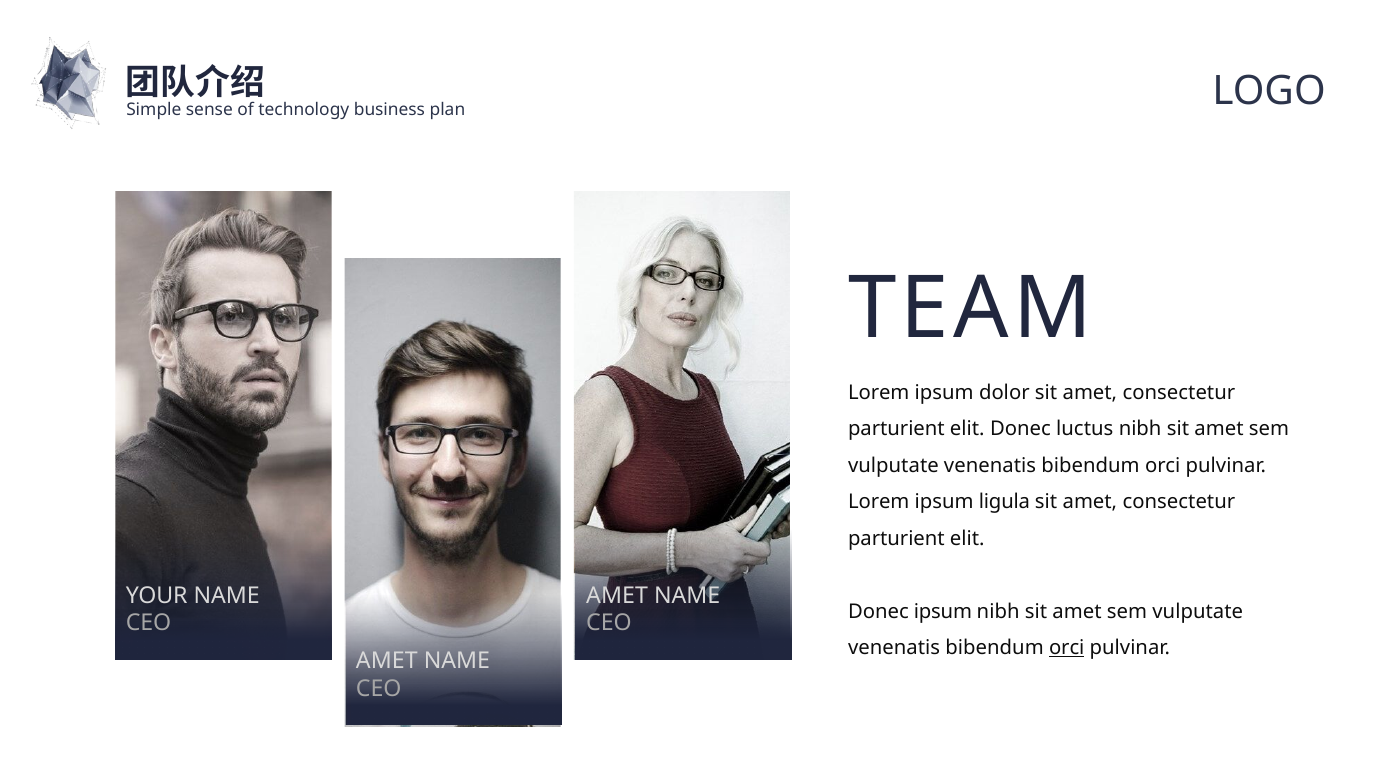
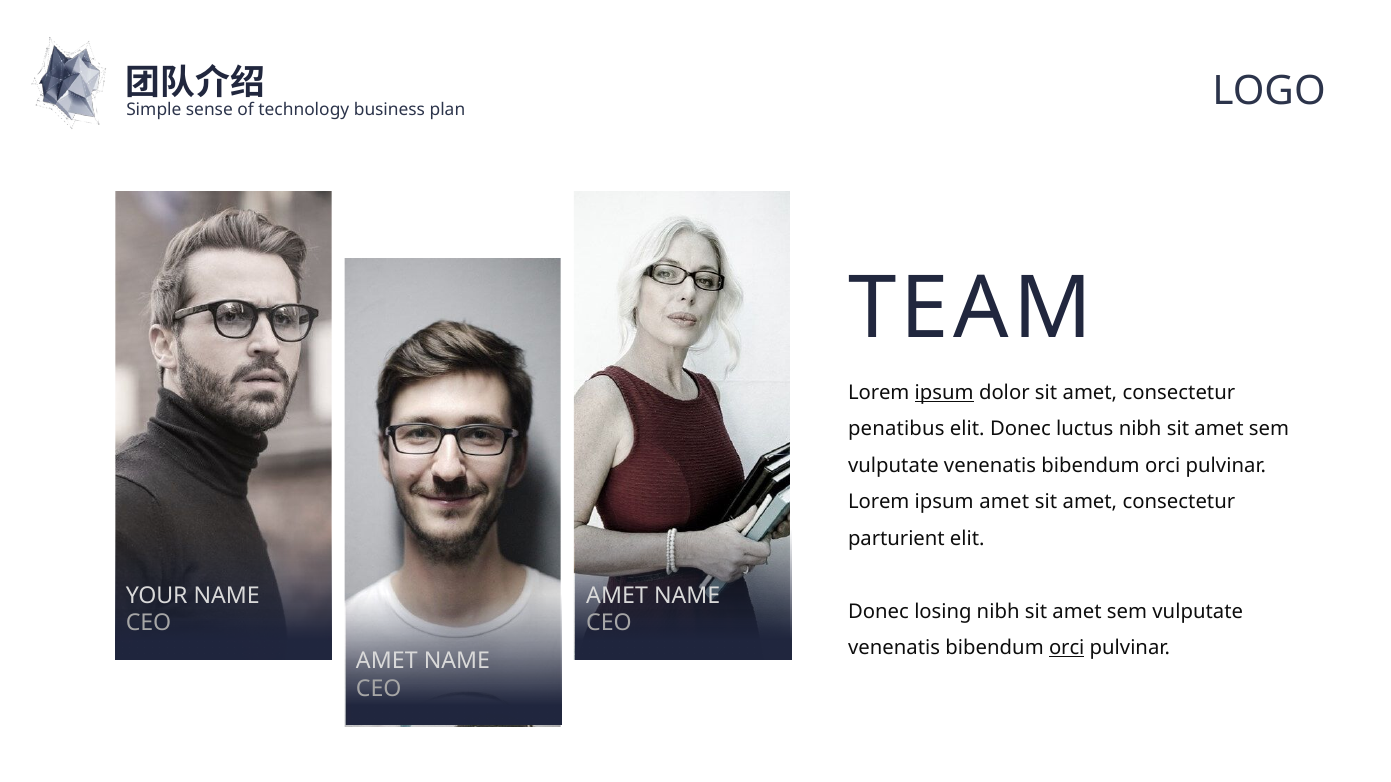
ipsum at (944, 393) underline: none -> present
parturient at (896, 429): parturient -> penatibus
ipsum ligula: ligula -> amet
Donec ipsum: ipsum -> losing
